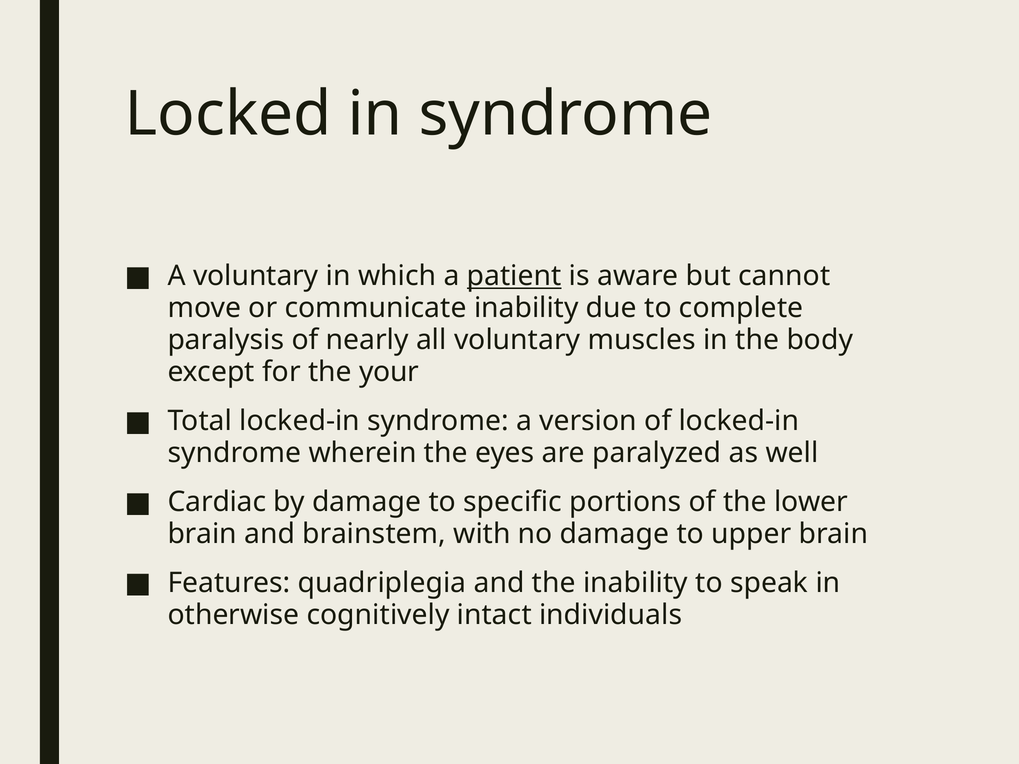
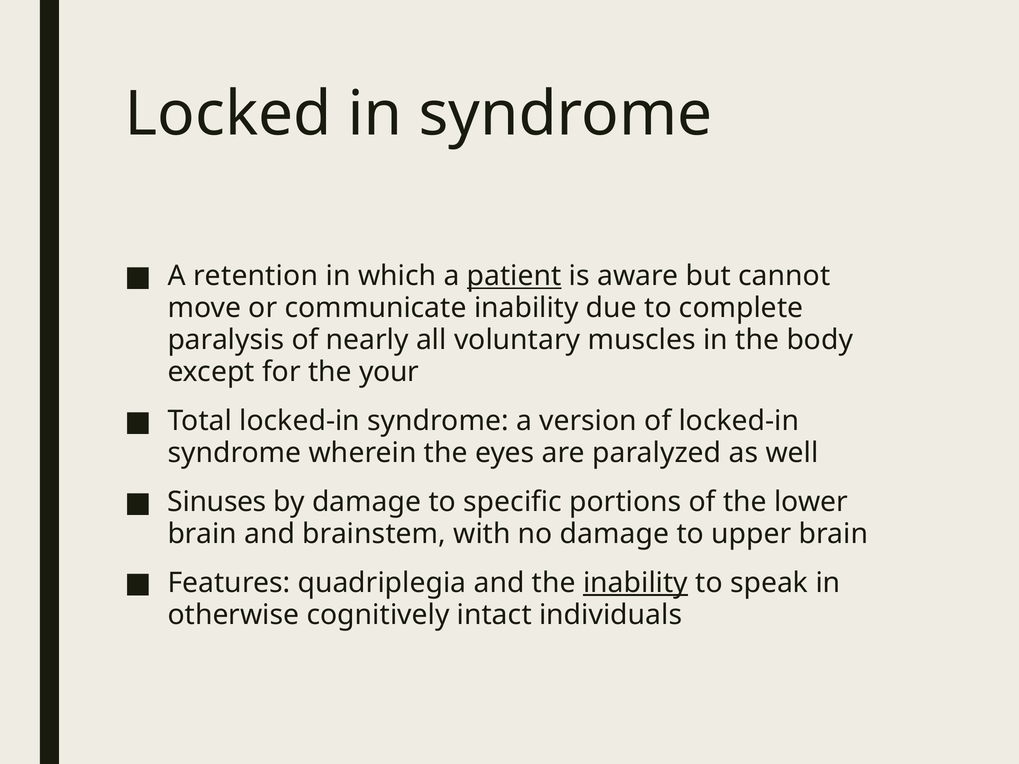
A voluntary: voluntary -> retention
Cardiac: Cardiac -> Sinuses
inability at (636, 583) underline: none -> present
